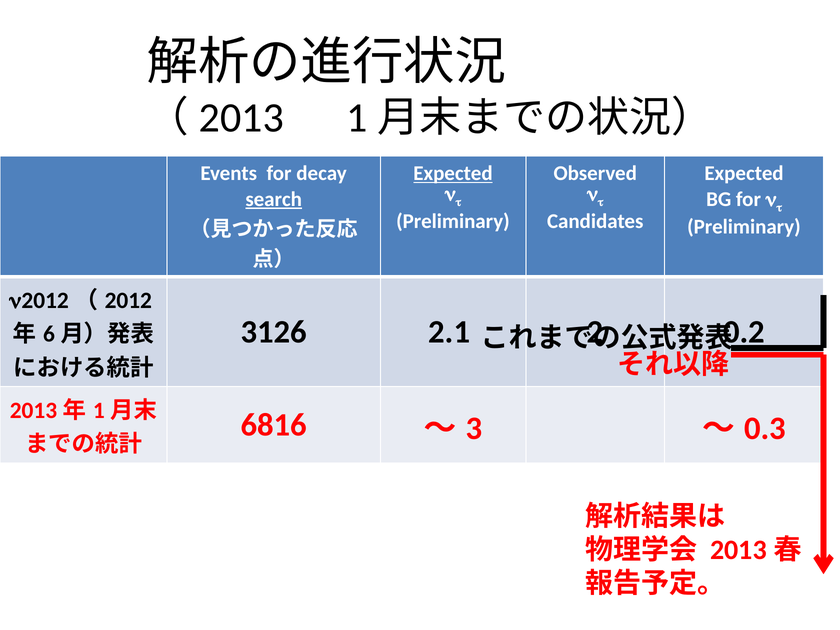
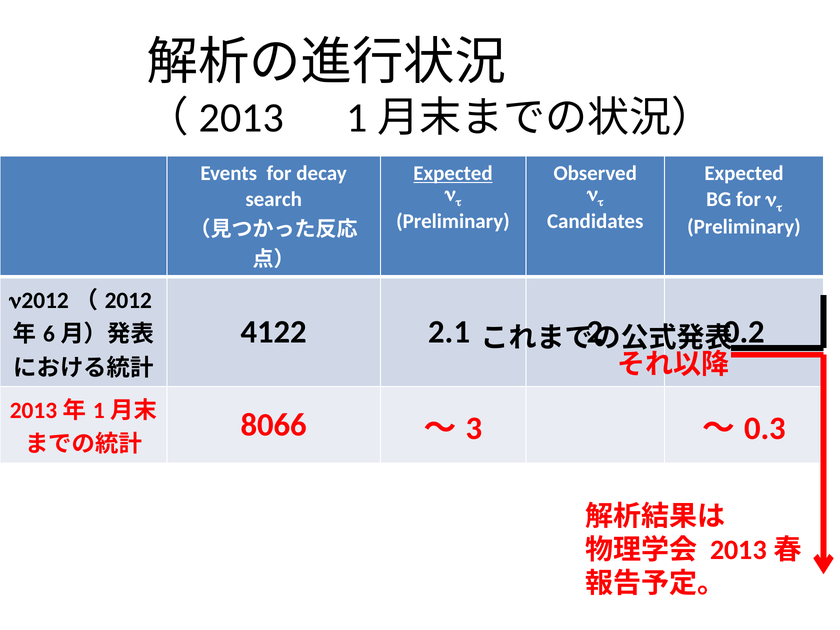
search underline: present -> none
3126: 3126 -> 4122
6816: 6816 -> 8066
